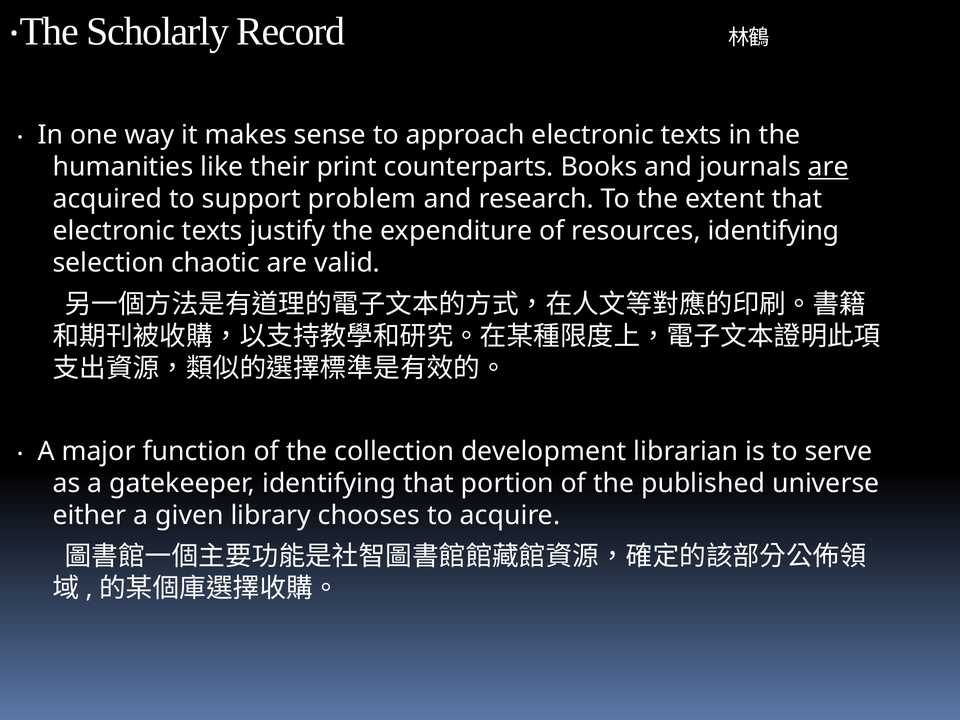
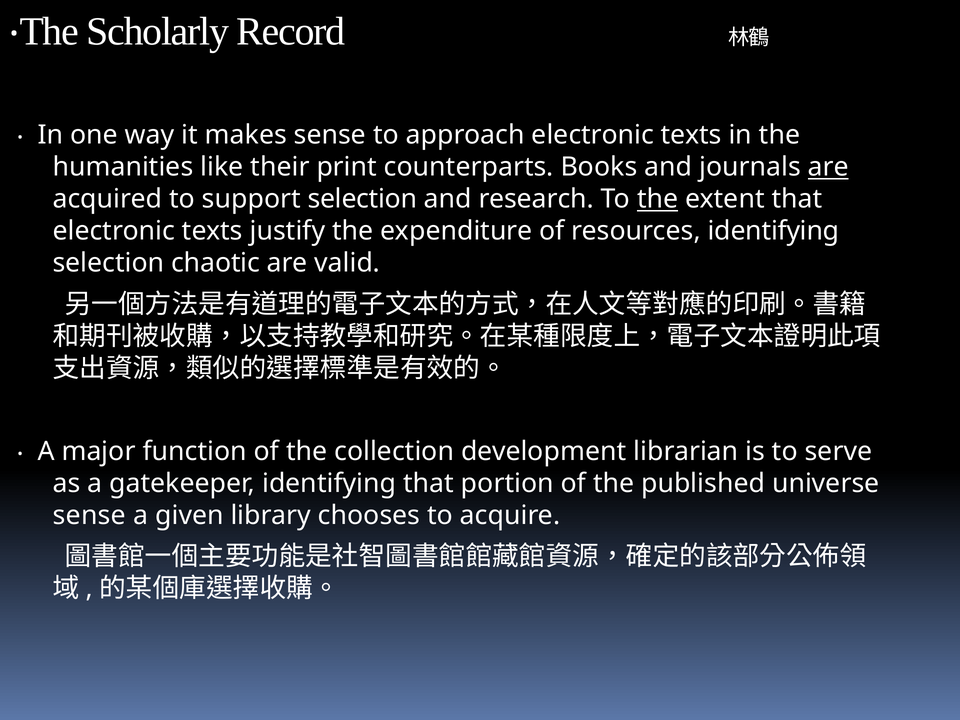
support problem: problem -> selection
the at (658, 199) underline: none -> present
either at (90, 515): either -> sense
